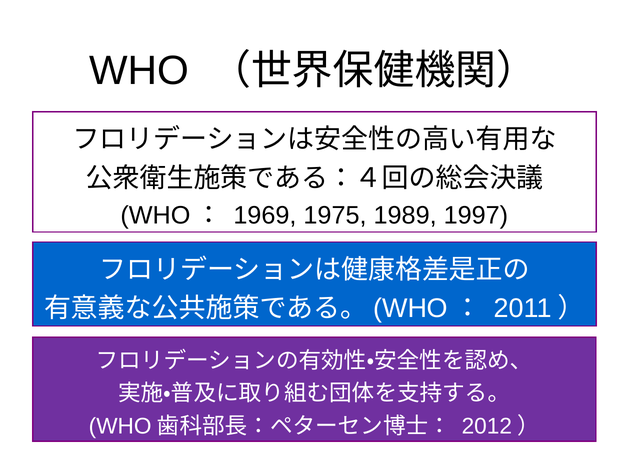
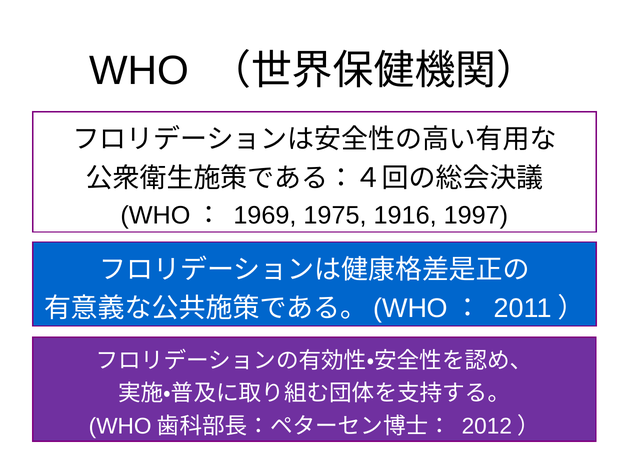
1989: 1989 -> 1916
